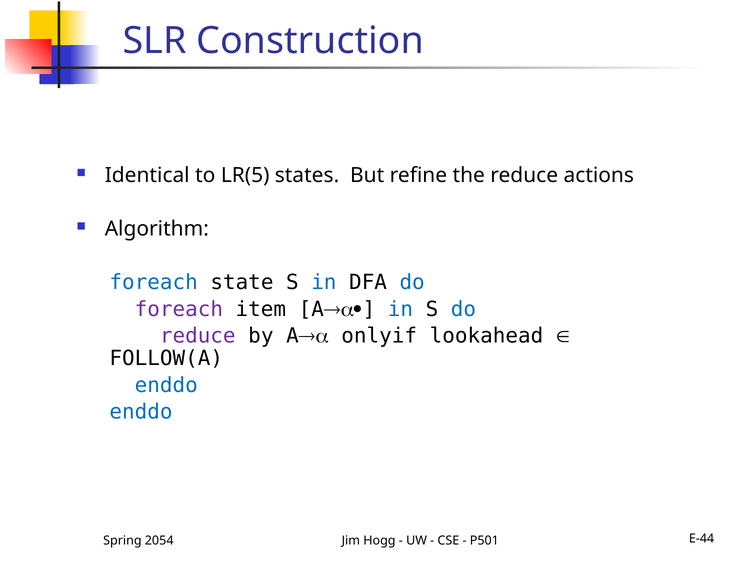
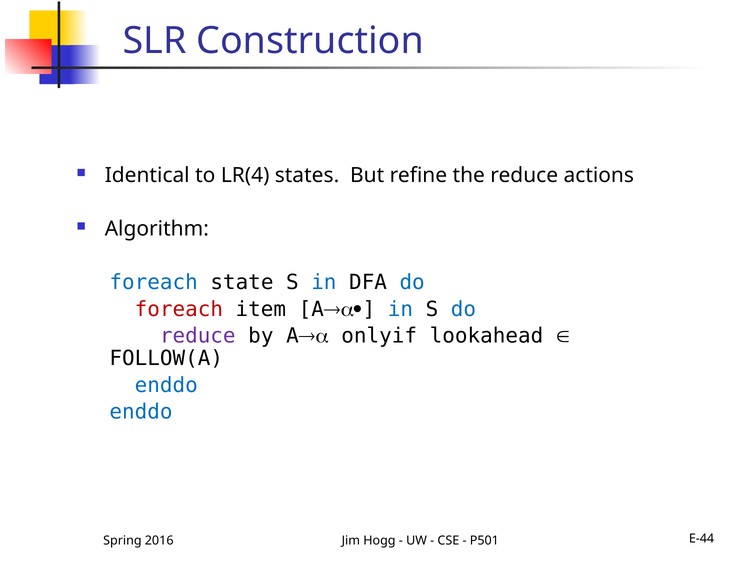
LR(5: LR(5 -> LR(4
foreach at (179, 310) colour: purple -> red
2054: 2054 -> 2016
